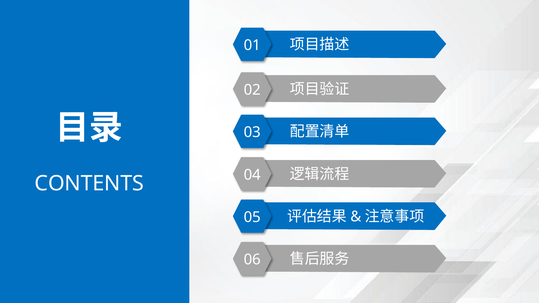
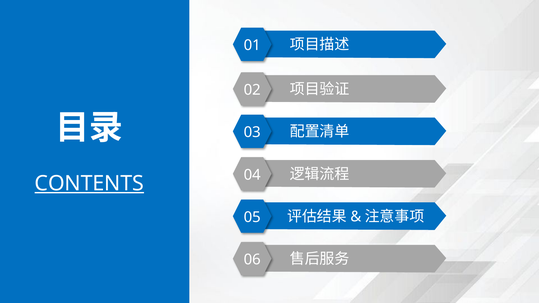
CONTENTS underline: none -> present
